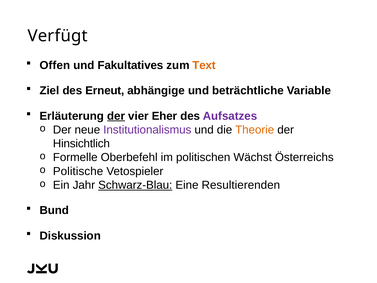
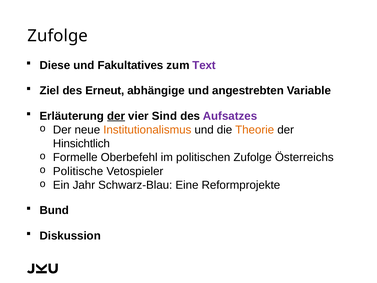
Verfügt at (58, 36): Verfügt -> Zufolge
Offen: Offen -> Diese
Text colour: orange -> purple
beträchtliche: beträchtliche -> angestrebten
Eher: Eher -> Sind
Institutionalismus colour: purple -> orange
politischen Wächst: Wächst -> Zufolge
Schwarz-Blau underline: present -> none
Resultierenden: Resultierenden -> Reformprojekte
